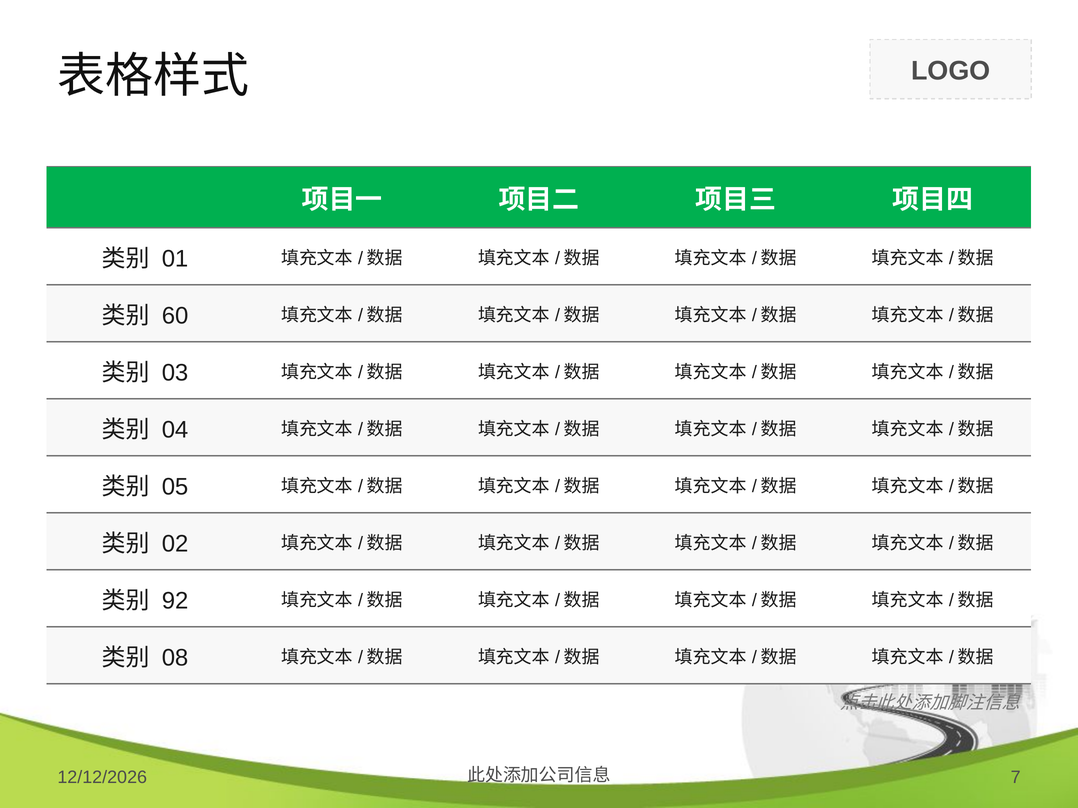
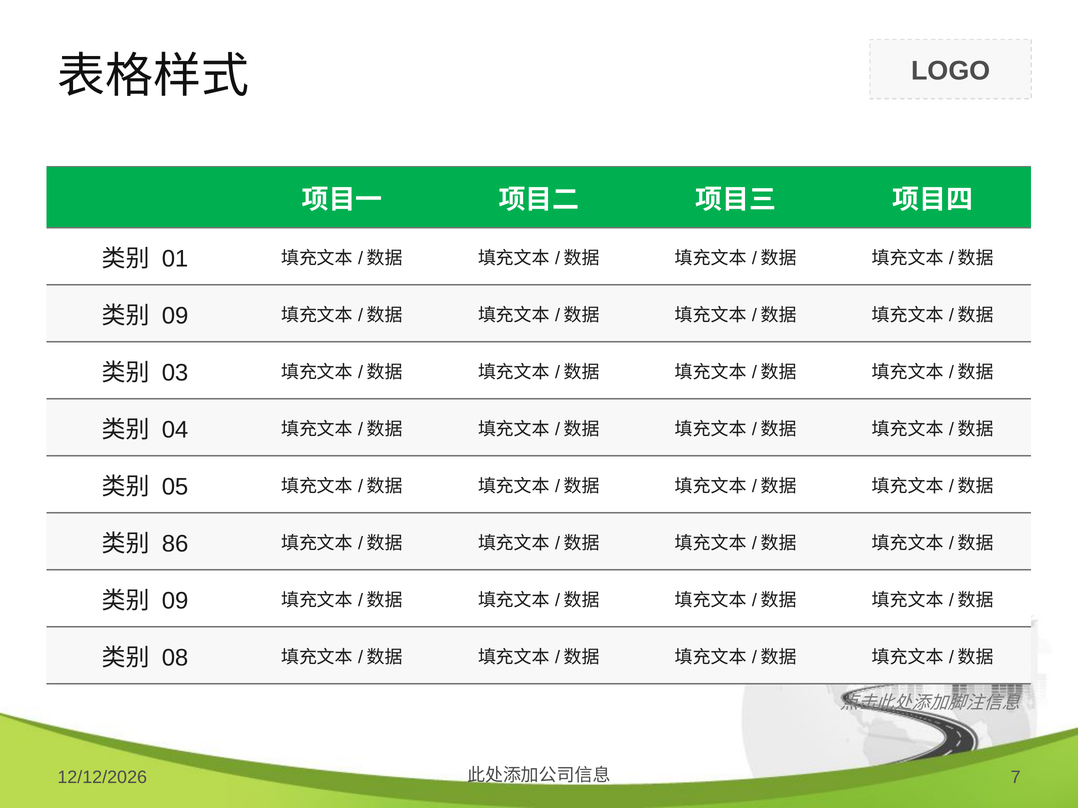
60 at (175, 316): 60 -> 09
02: 02 -> 86
92 at (175, 601): 92 -> 09
